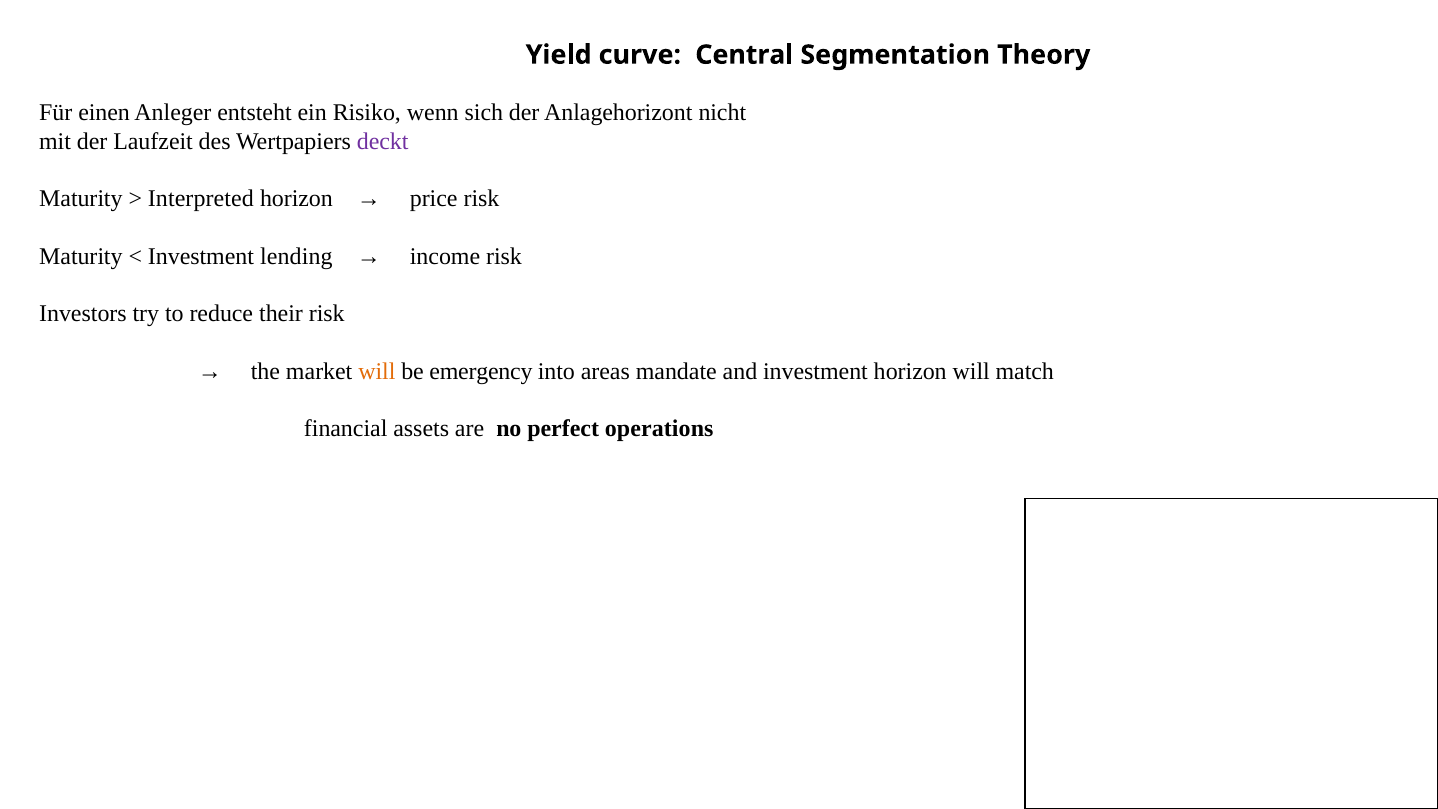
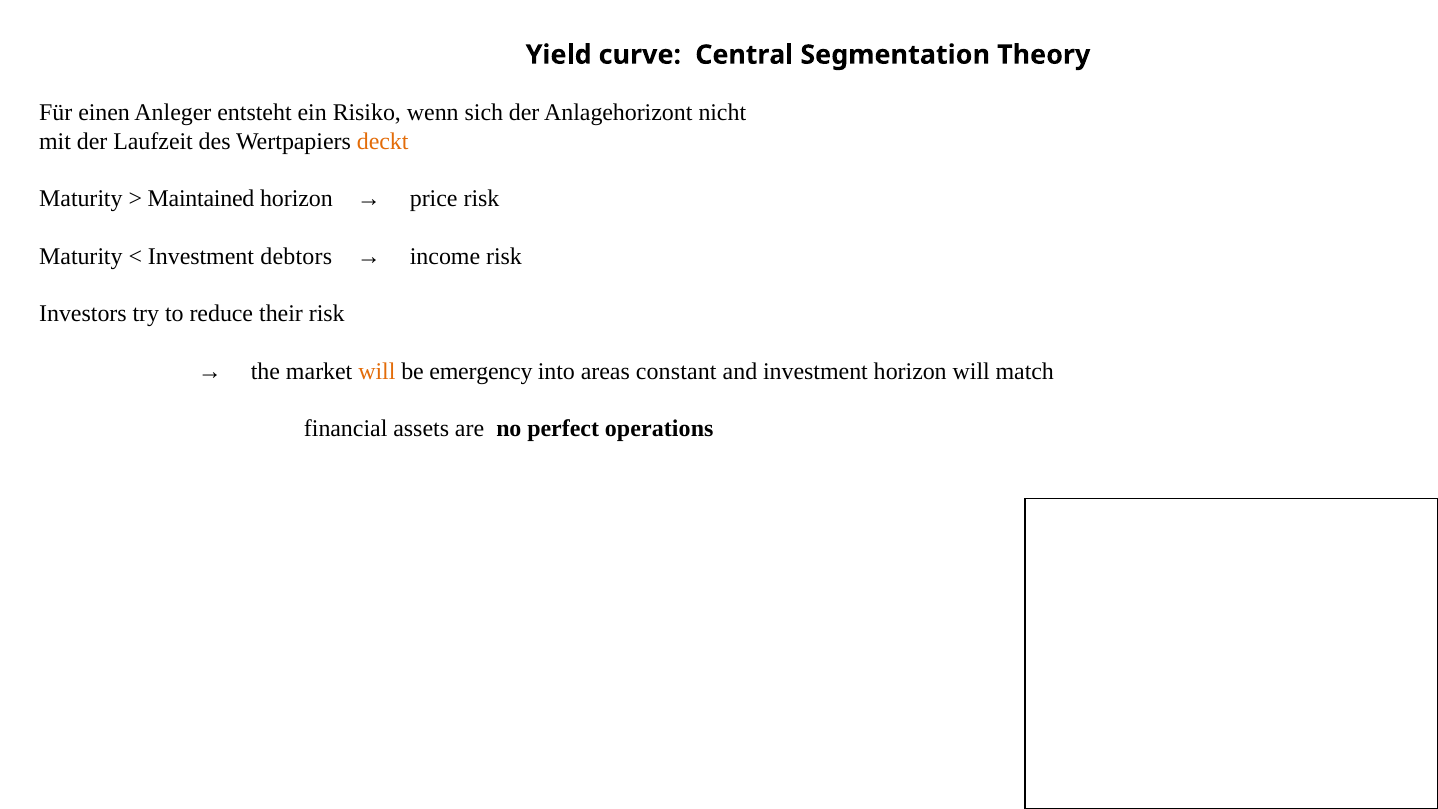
deckt colour: purple -> orange
Interpreted: Interpreted -> Maintained
lending: lending -> debtors
mandate: mandate -> constant
